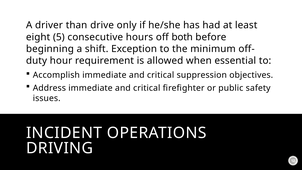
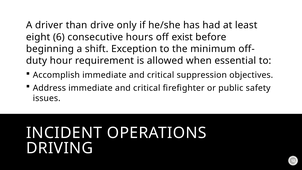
5: 5 -> 6
both: both -> exist
